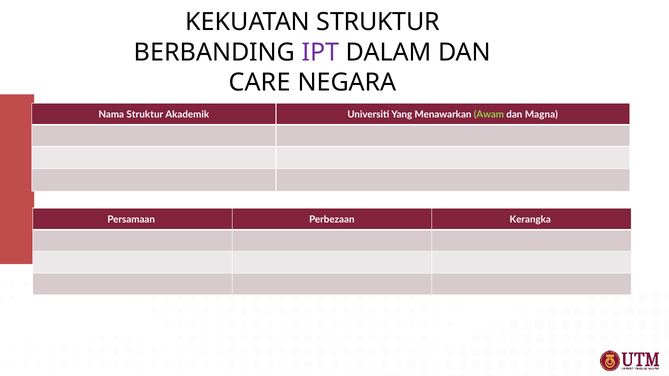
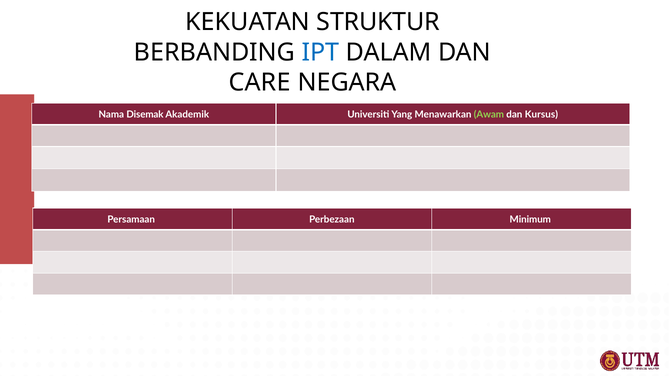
IPT colour: purple -> blue
Nama Struktur: Struktur -> Disemak
Magna: Magna -> Kursus
Kerangka: Kerangka -> Minimum
